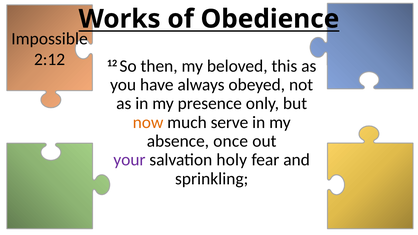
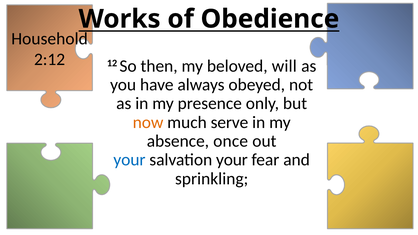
Impossible: Impossible -> Household
this: this -> will
your at (129, 160) colour: purple -> blue
salvation holy: holy -> your
